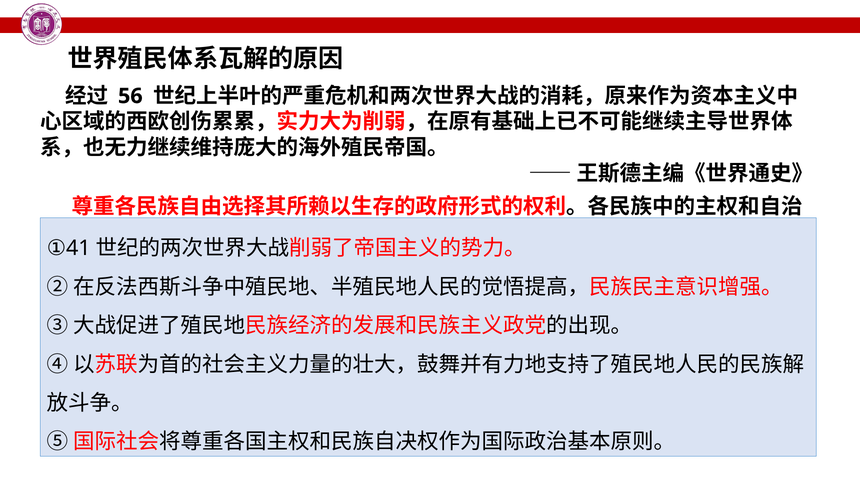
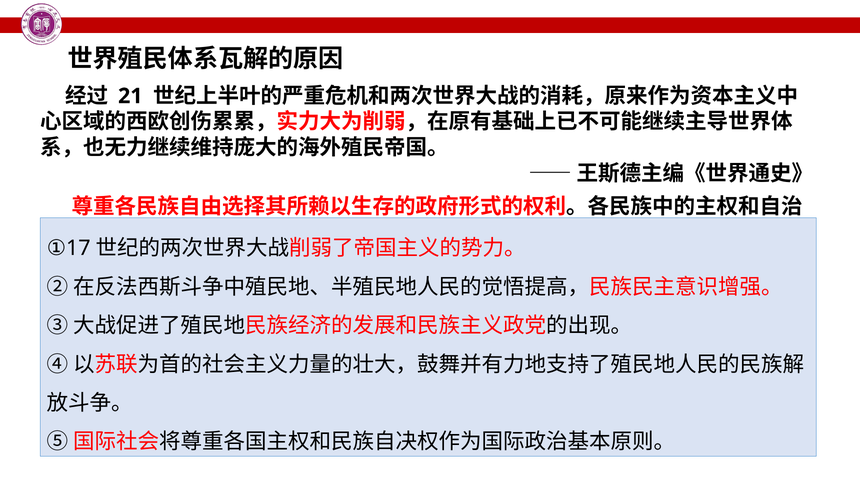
56: 56 -> 21
41: 41 -> 17
